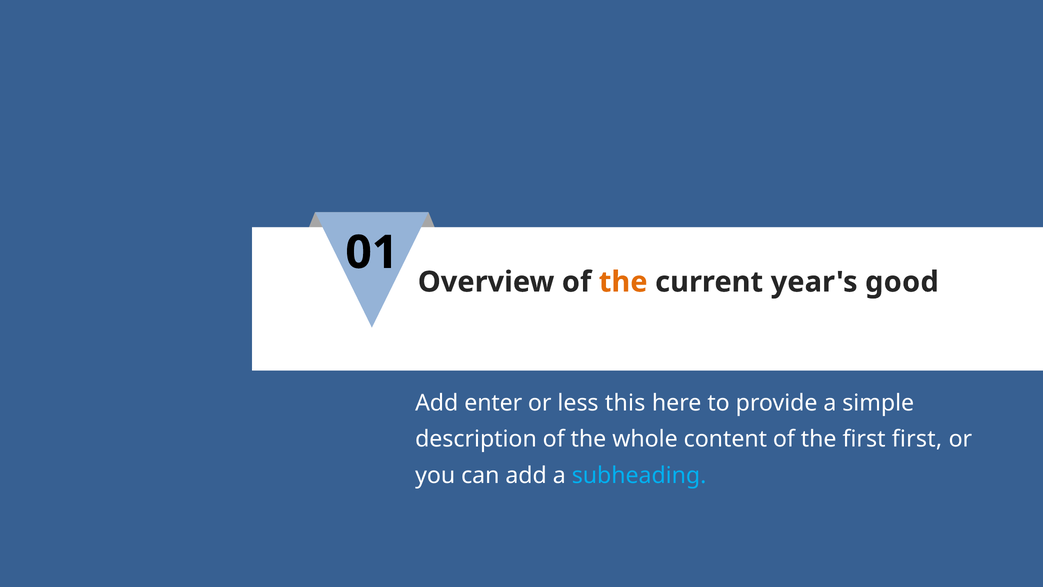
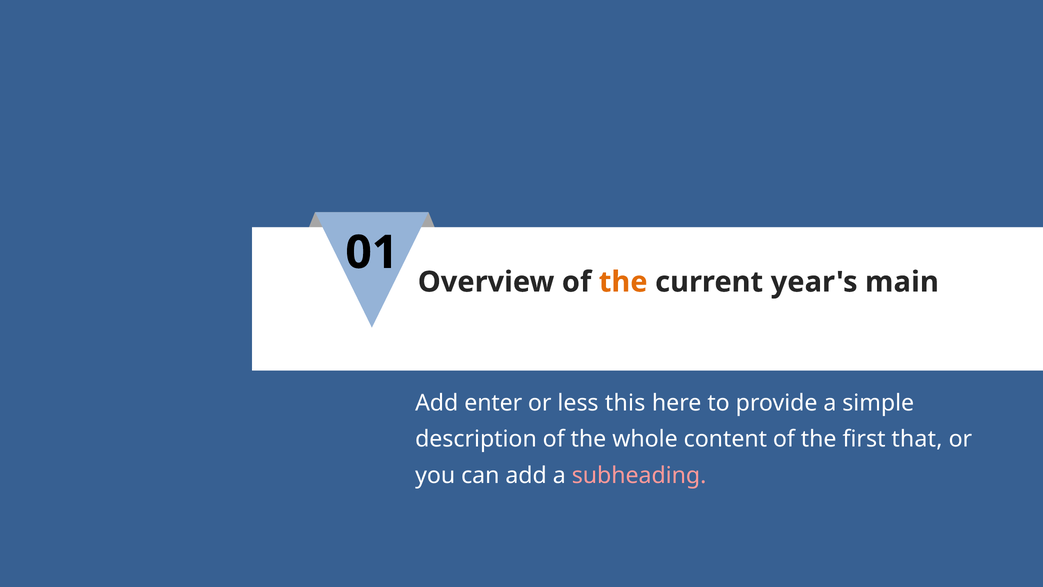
good: good -> main
first first: first -> that
subheading colour: light blue -> pink
